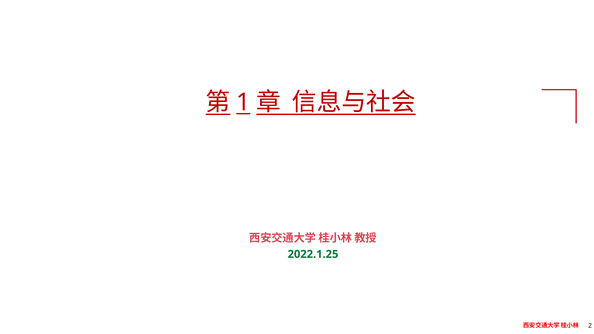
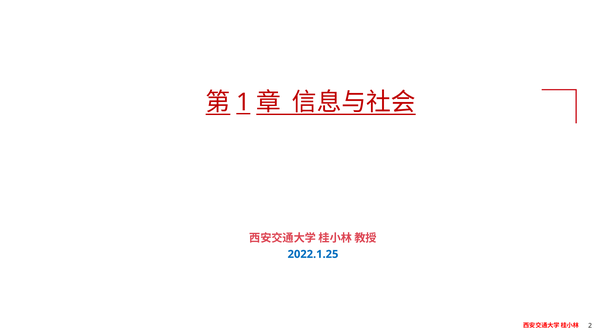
2022.1.25 colour: green -> blue
